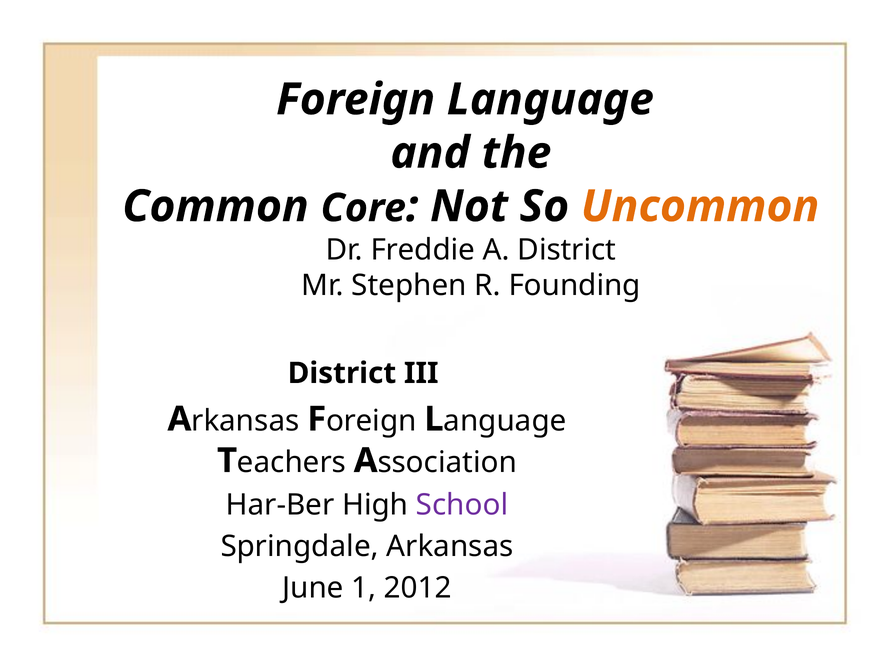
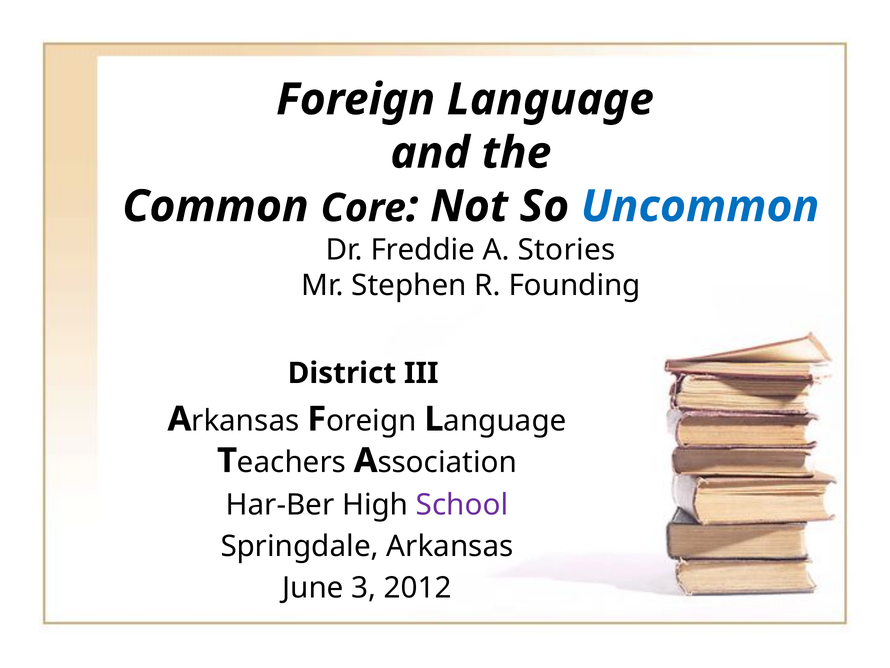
Uncommon colour: orange -> blue
A District: District -> Stories
1: 1 -> 3
